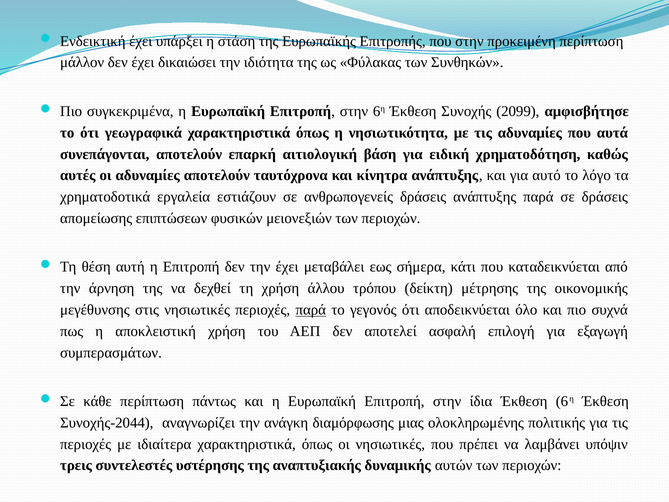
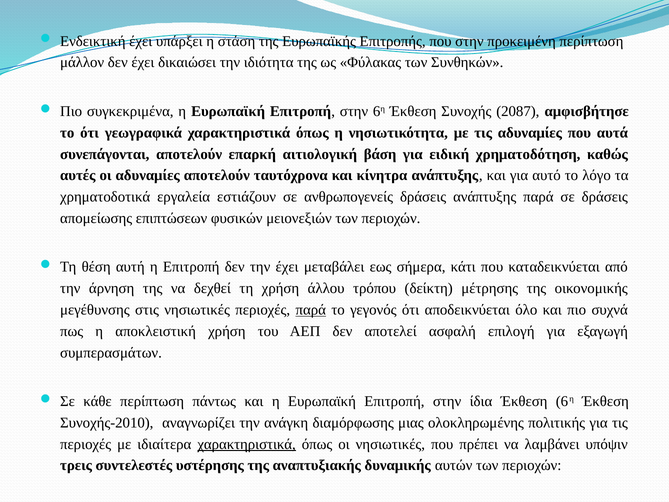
2099: 2099 -> 2087
Συνοχής-2044: Συνοχής-2044 -> Συνοχής-2010
χαρακτηριστικά at (247, 444) underline: none -> present
